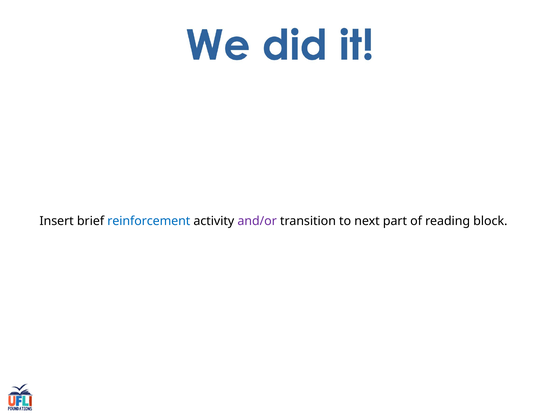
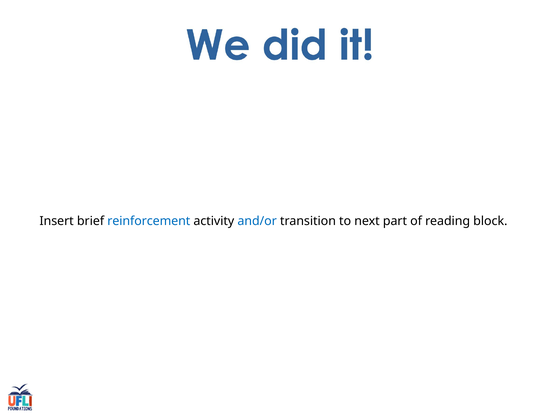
and/or colour: purple -> blue
